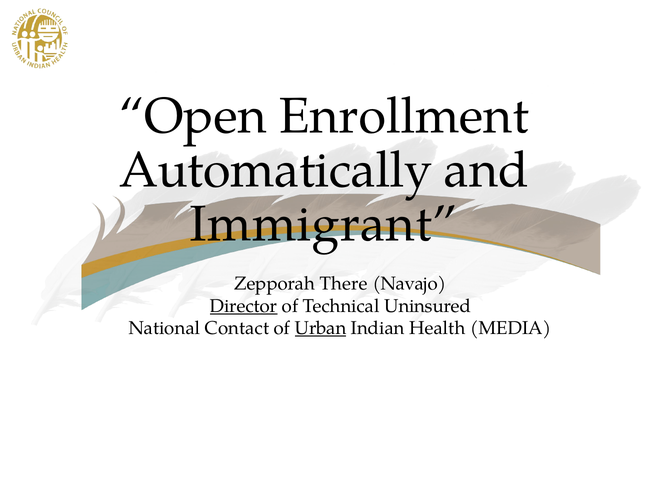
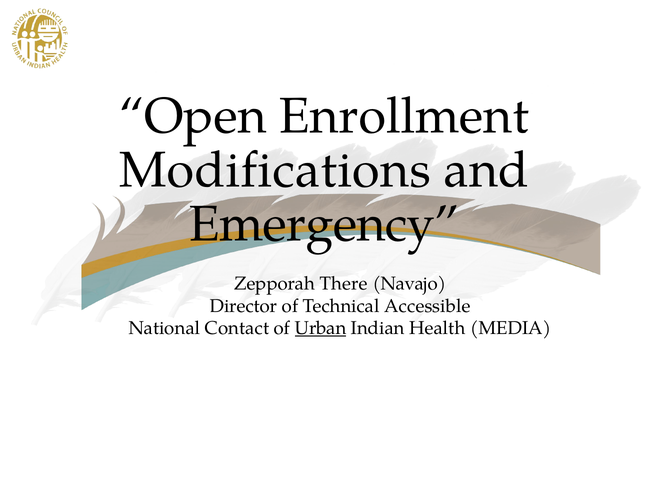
Automatically: Automatically -> Modifications
Immigrant: Immigrant -> Emergency
Director underline: present -> none
Uninsured: Uninsured -> Accessible
